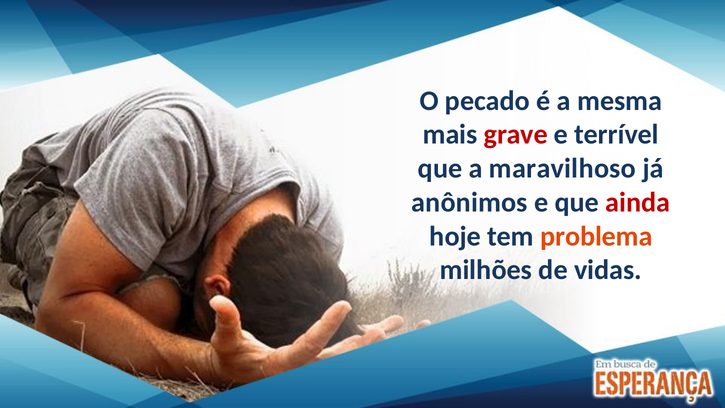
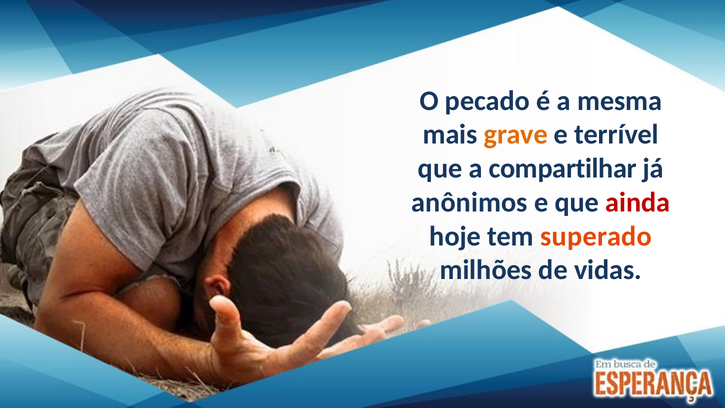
grave colour: red -> orange
maravilhoso: maravilhoso -> compartilhar
problema: problema -> superado
